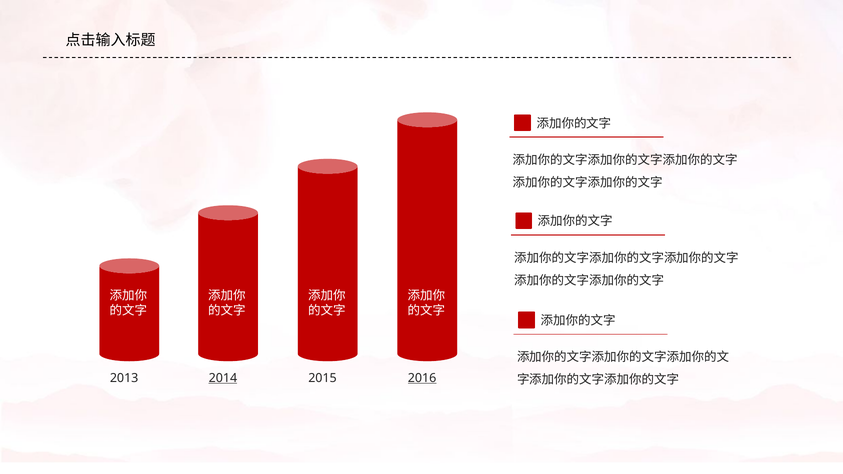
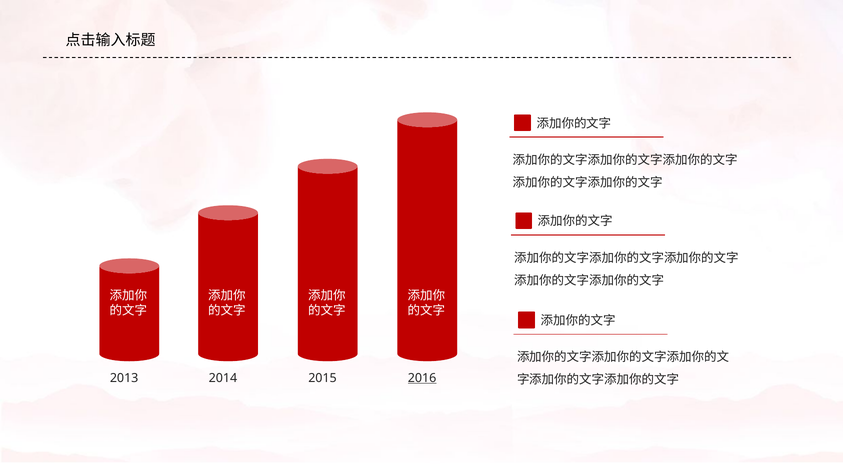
2014 underline: present -> none
